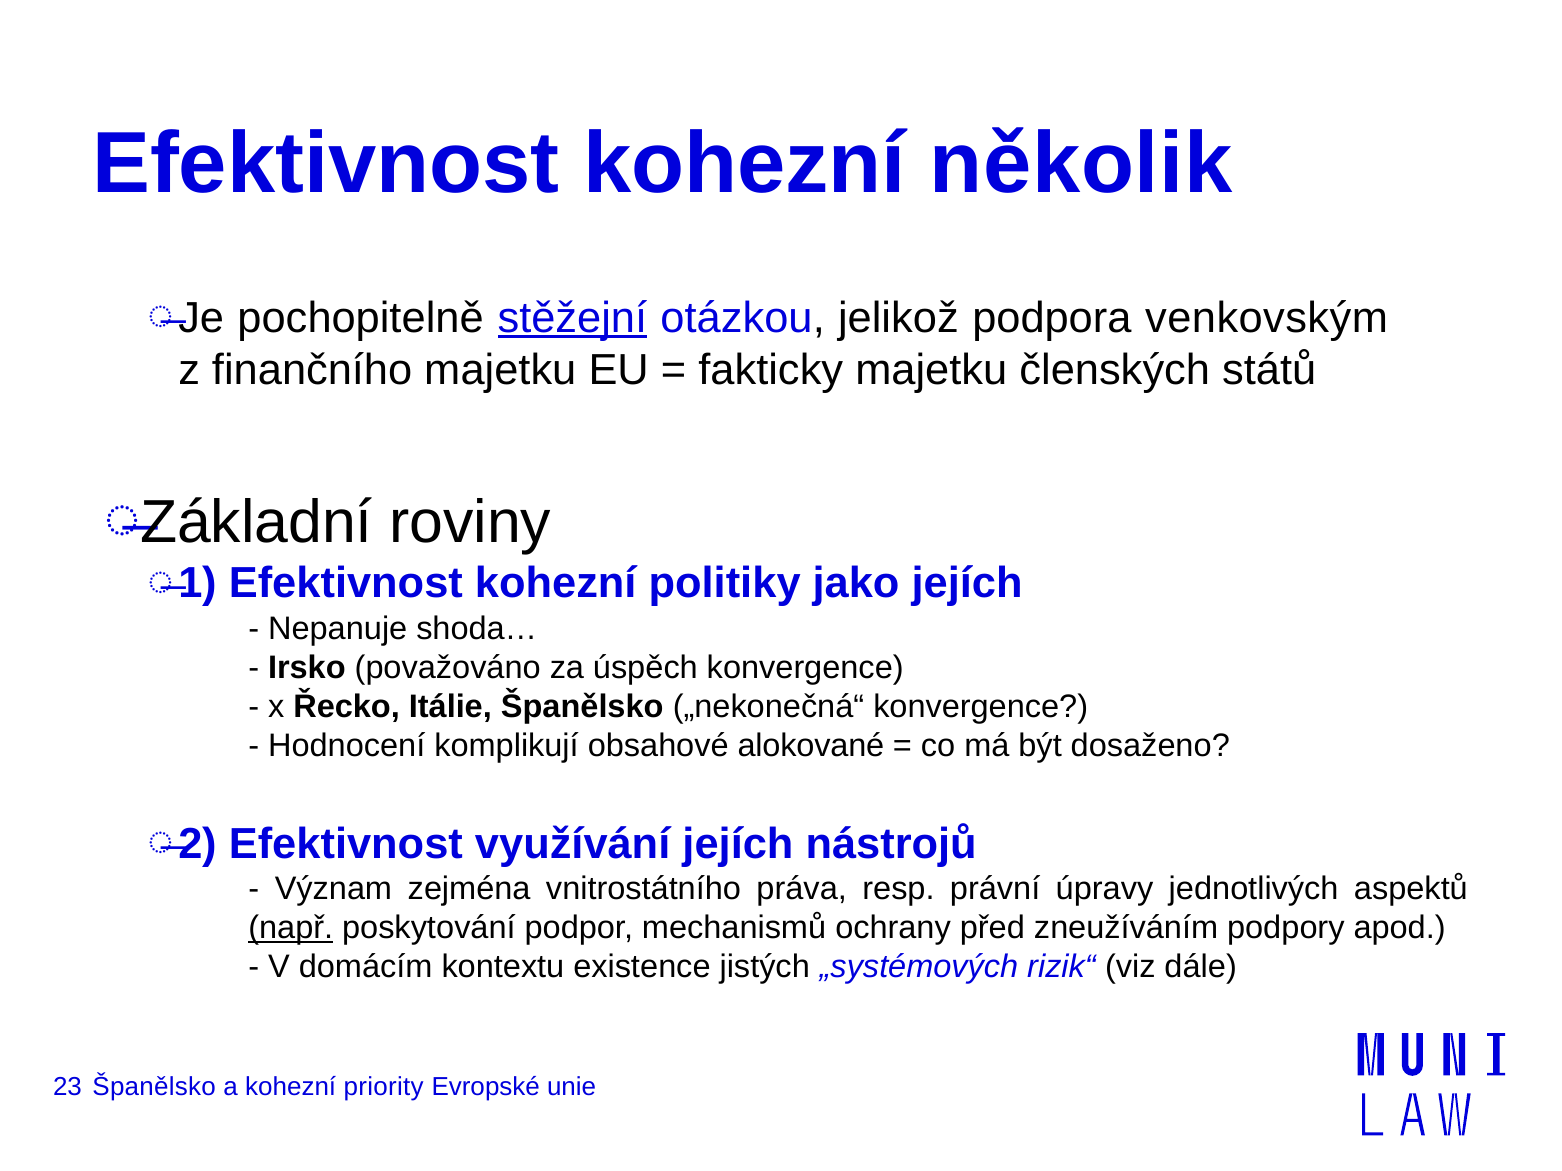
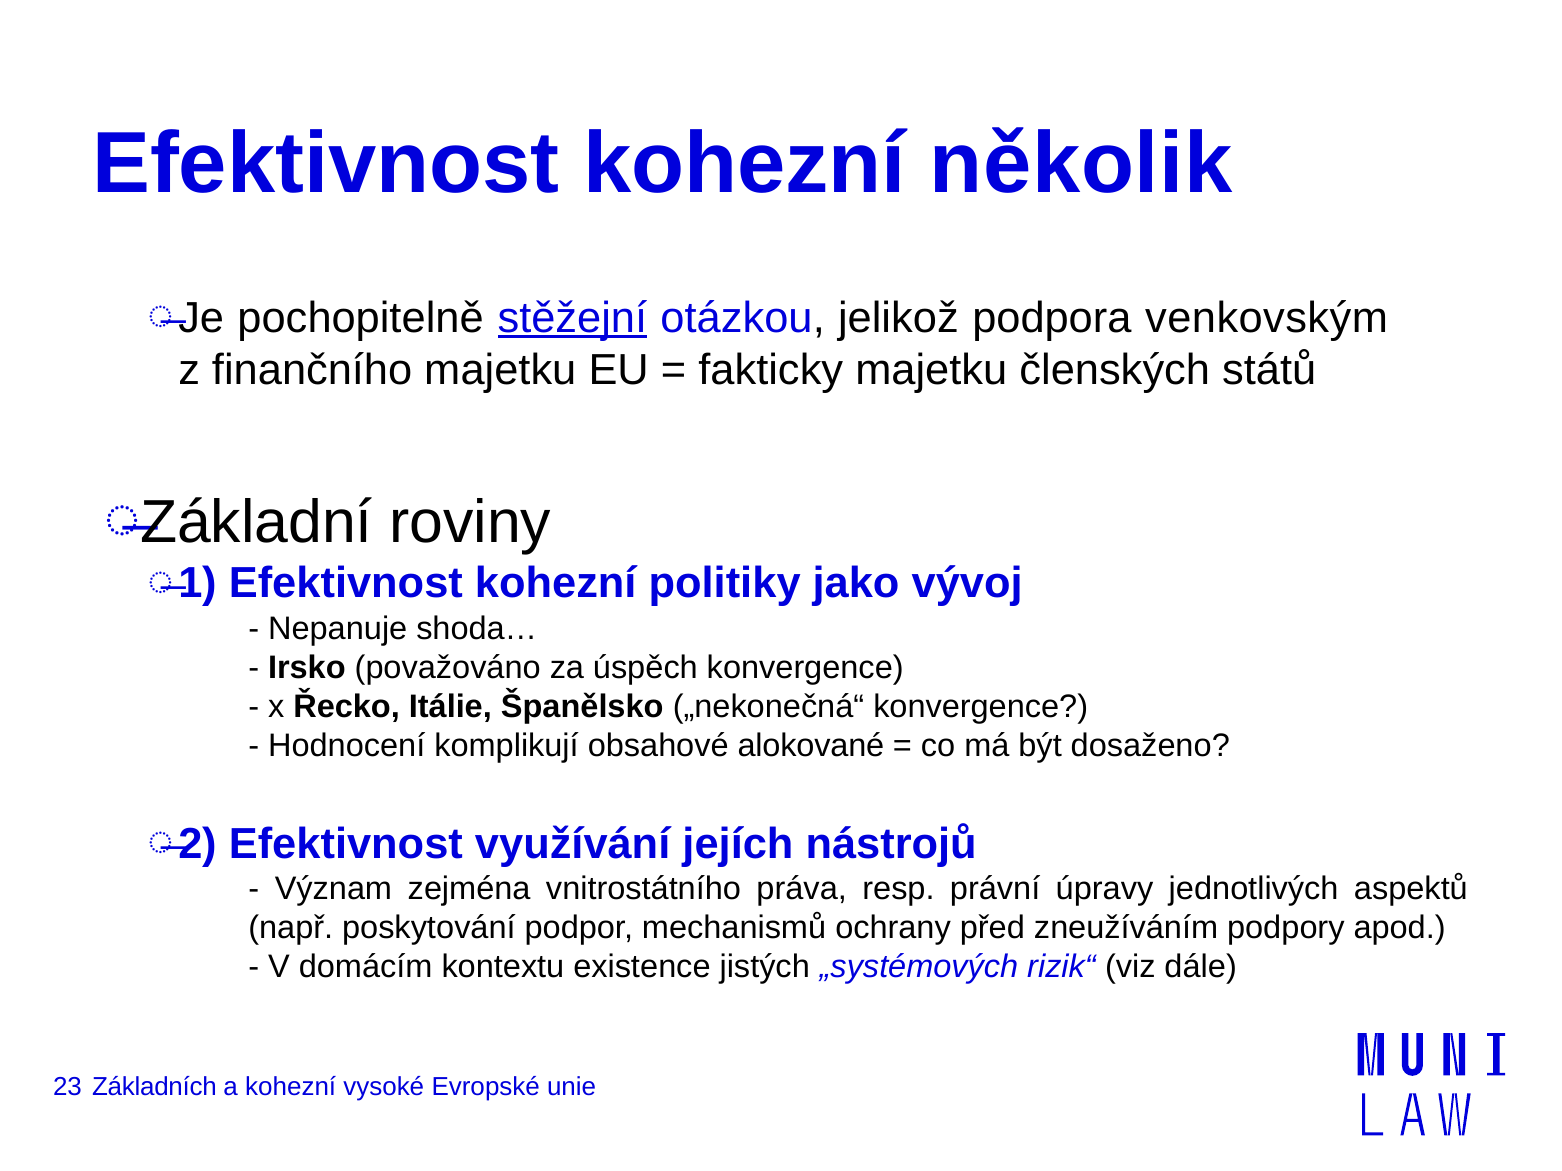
jako jejích: jejích -> vývoj
např underline: present -> none
Španělsko at (154, 1087): Španělsko -> Základních
priority: priority -> vysoké
